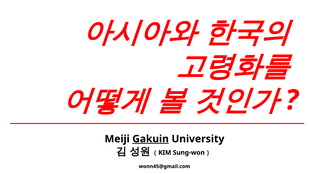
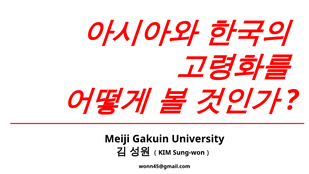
Gakuin underline: present -> none
